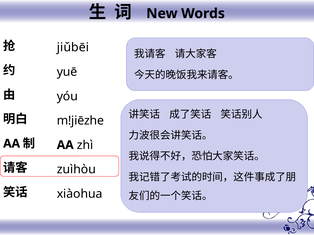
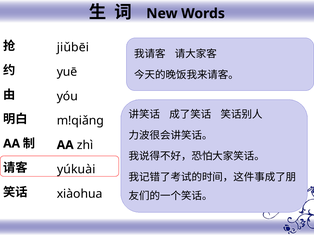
m!jiēzhe: m!jiēzhe -> m!qiǎng
zuìhòu: zuìhòu -> yúkuài
